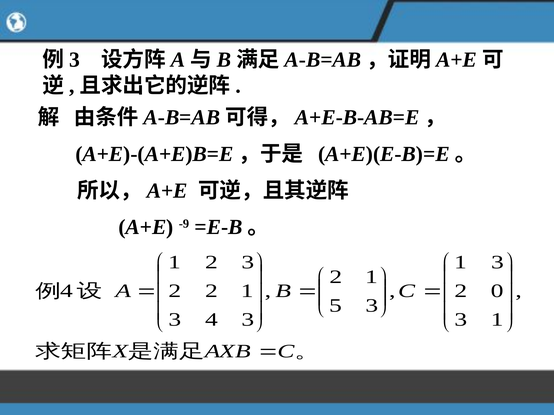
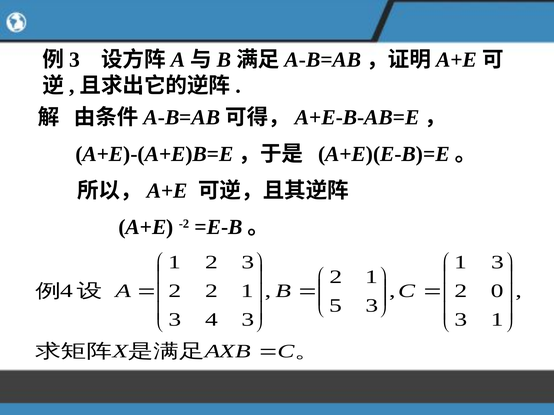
-9: -9 -> -2
